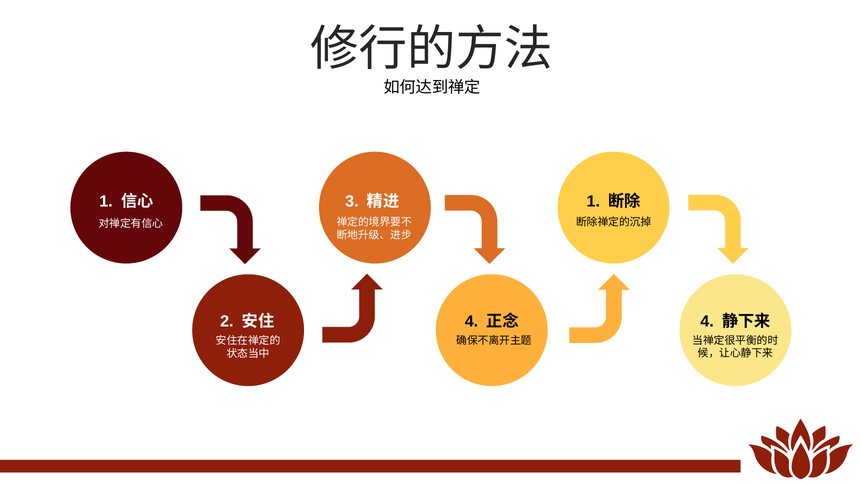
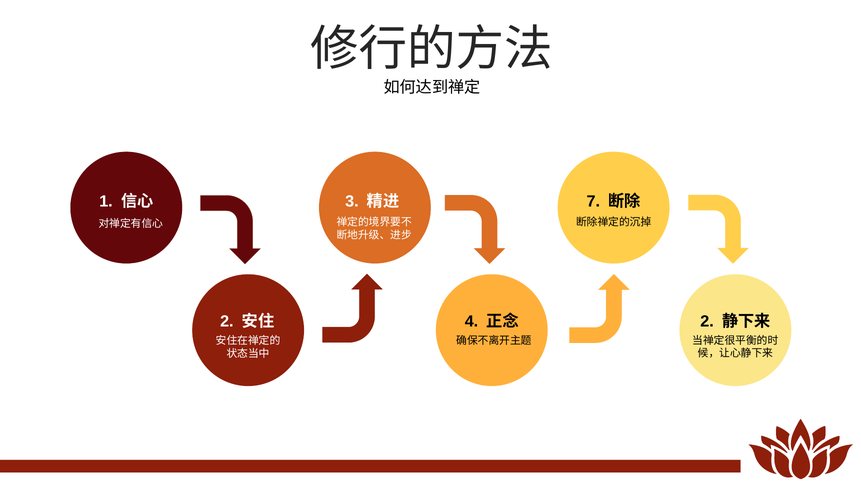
1 at (593, 202): 1 -> 7
4 at (707, 322): 4 -> 2
